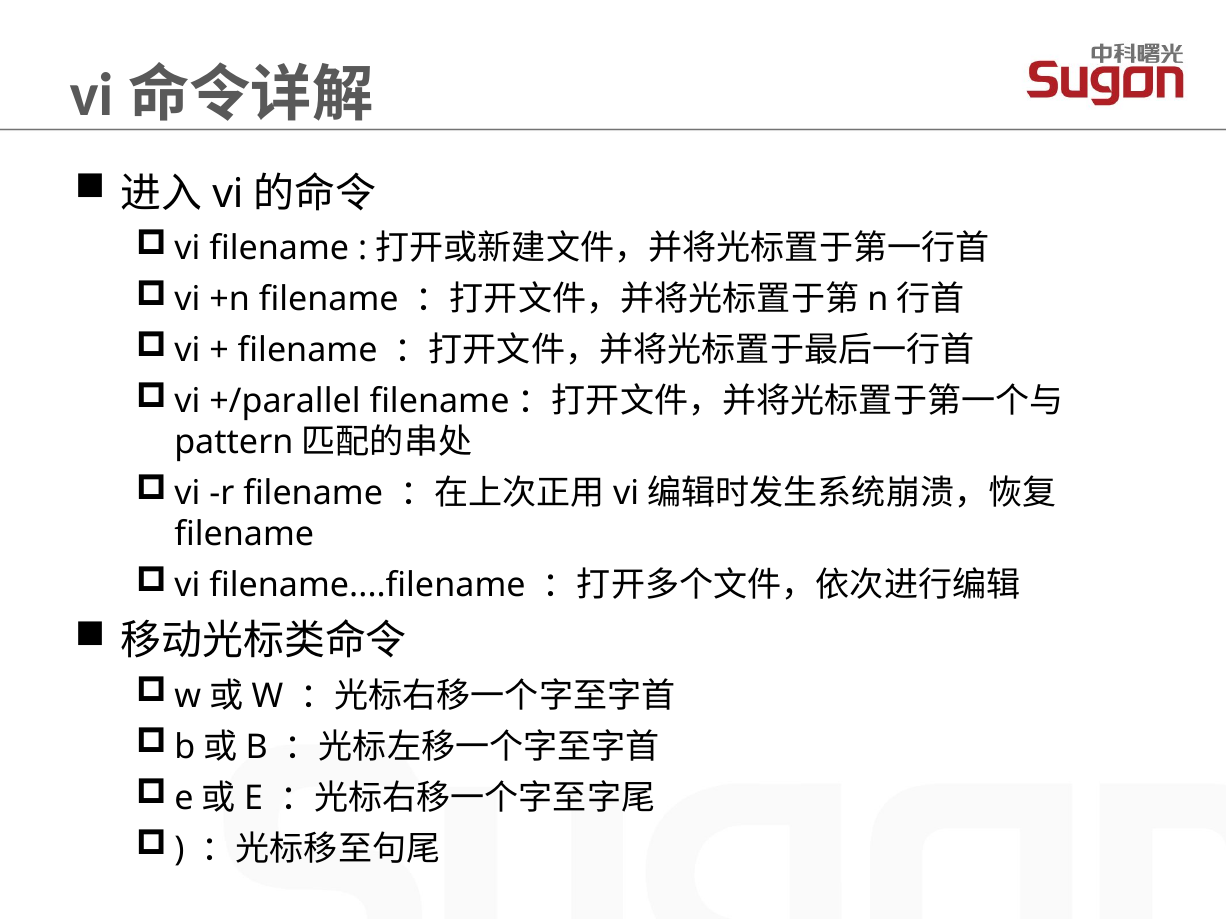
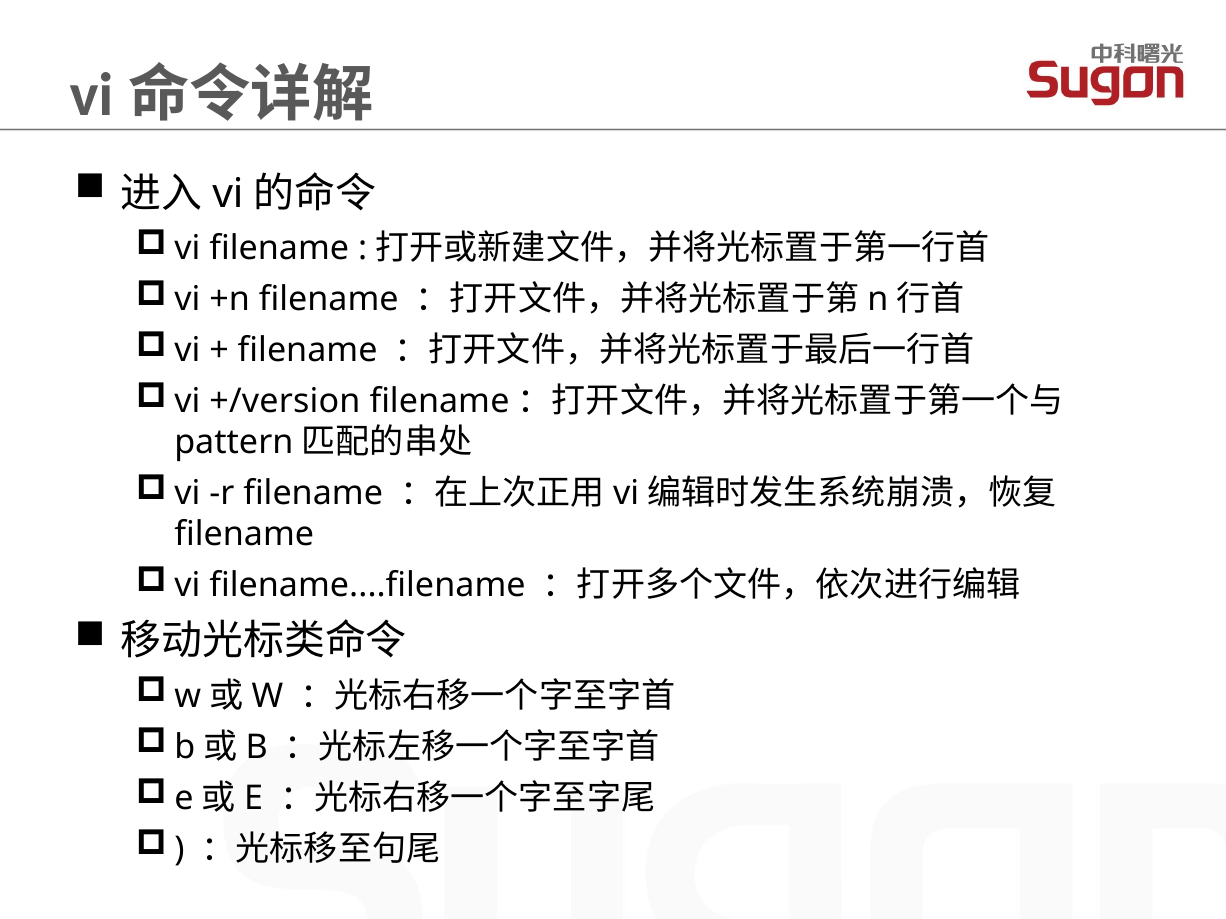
+/parallel: +/parallel -> +/version
